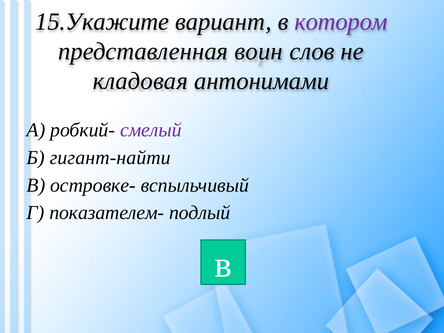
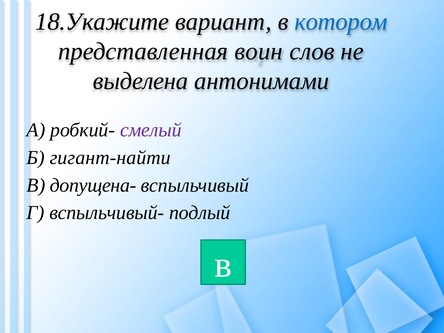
15.Укажите: 15.Укажите -> 18.Укажите
котором colour: purple -> blue
кладовая: кладовая -> выделена
островке-: островке- -> допущена-
показателем-: показателем- -> вспыльчивый-
